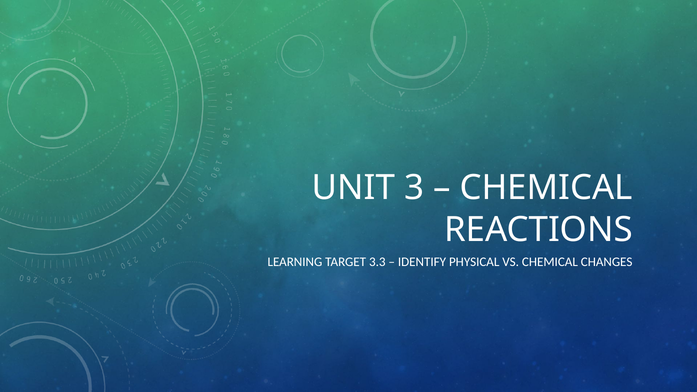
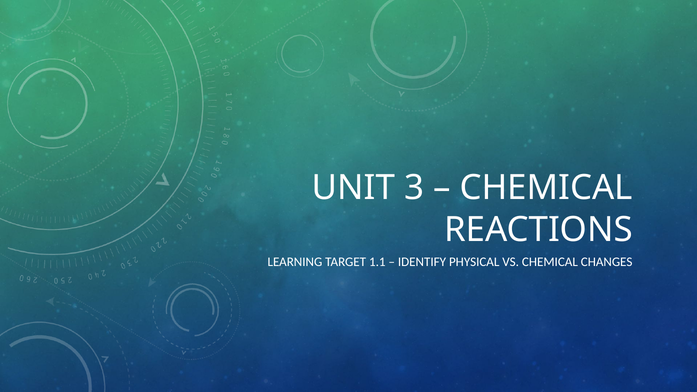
3.3: 3.3 -> 1.1
